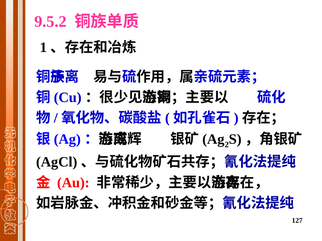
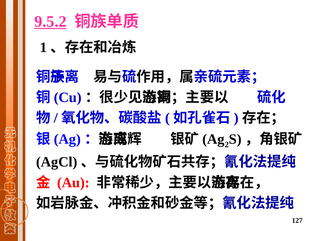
9.5.2 underline: none -> present
